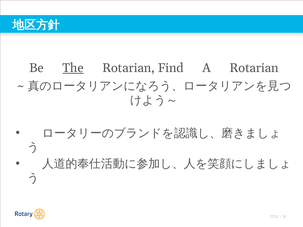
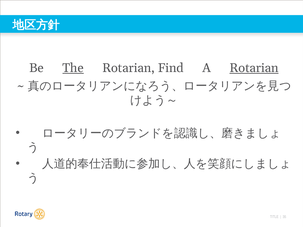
Rotarian at (254, 68) underline: none -> present
